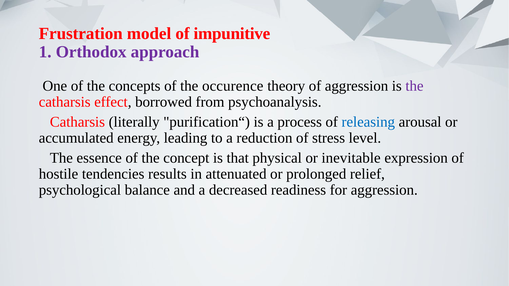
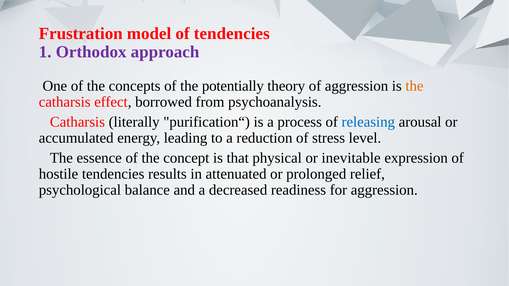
of impunitive: impunitive -> tendencies
occurence: occurence -> potentially
the at (415, 86) colour: purple -> orange
